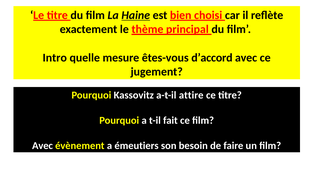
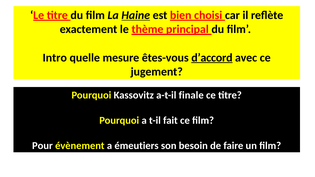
d’accord underline: none -> present
attire: attire -> finale
Avec at (42, 146): Avec -> Pour
